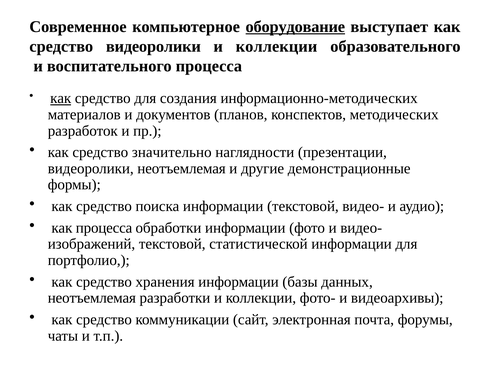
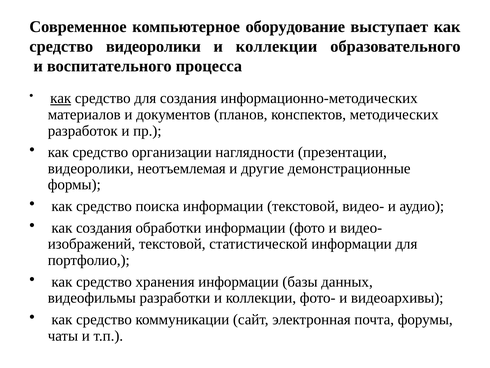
оборудование underline: present -> none
значительно: значительно -> организации
как процесса: процесса -> создания
неотъемлемая at (92, 298): неотъемлемая -> видеофильмы
